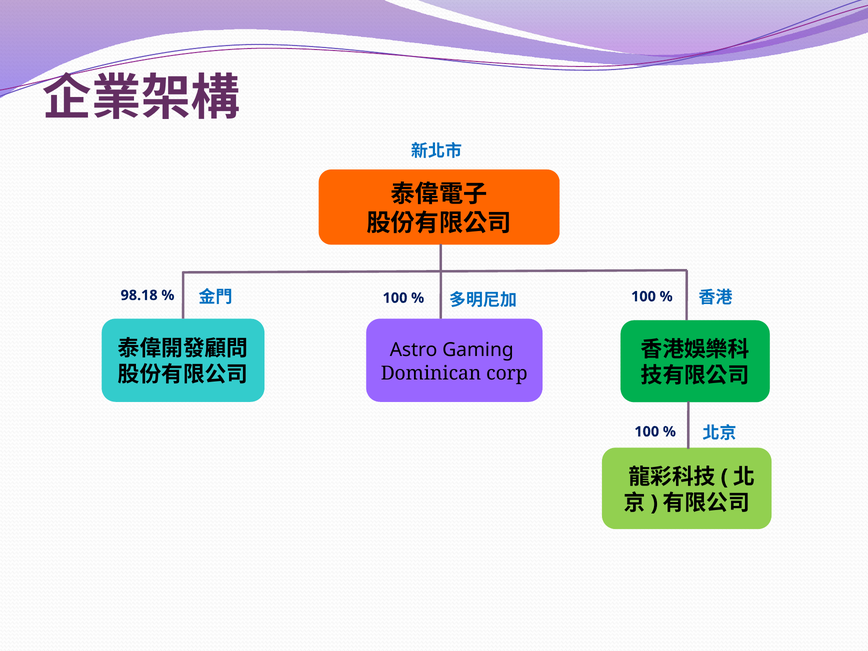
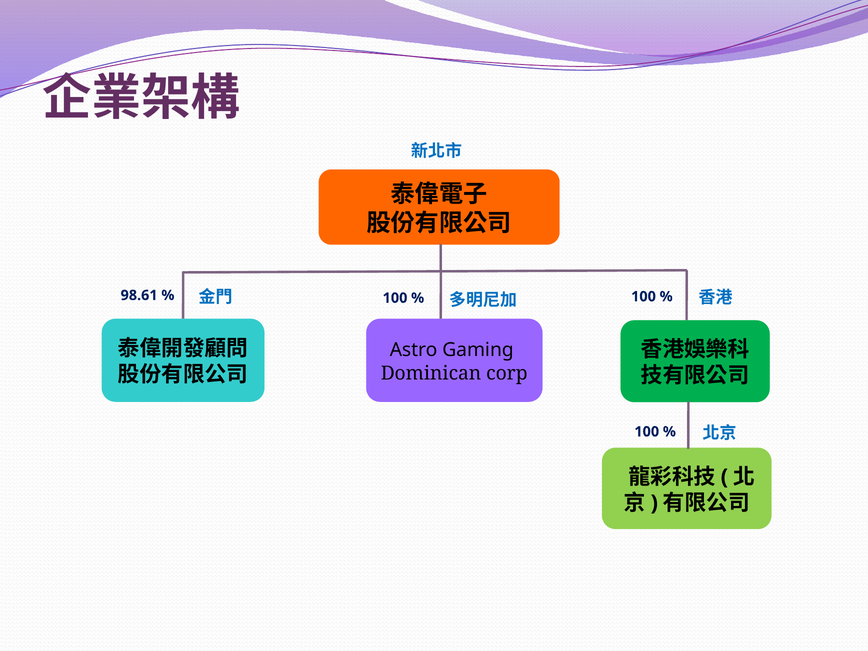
98.18: 98.18 -> 98.61
